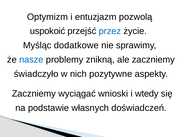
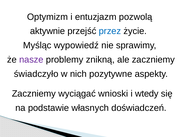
uspokoić: uspokoić -> aktywnie
dodatkowe: dodatkowe -> wypowiedź
nasze colour: blue -> purple
